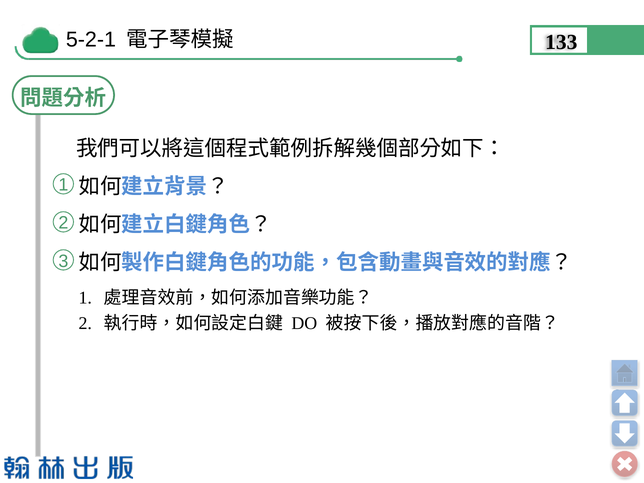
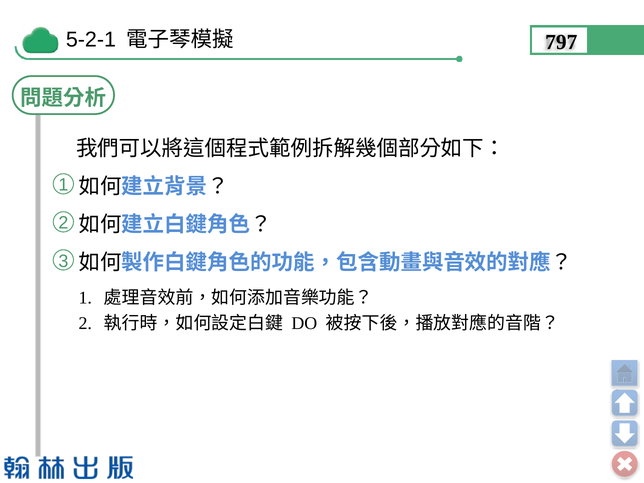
133: 133 -> 797
